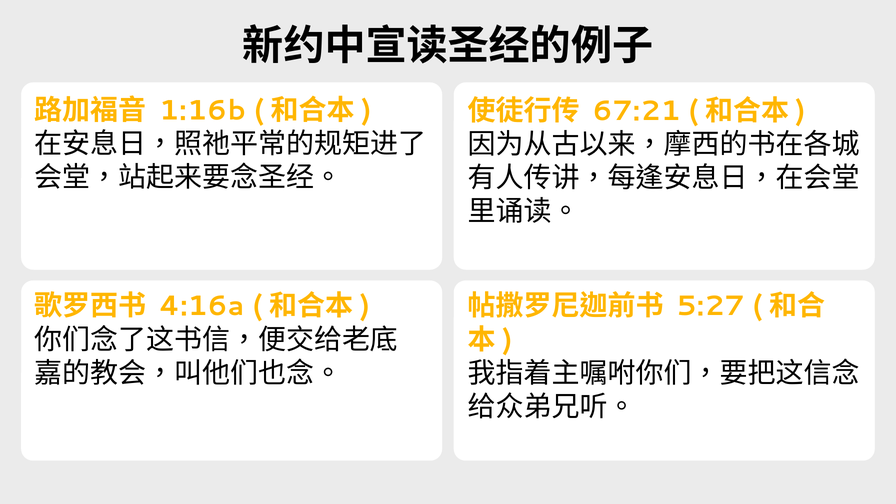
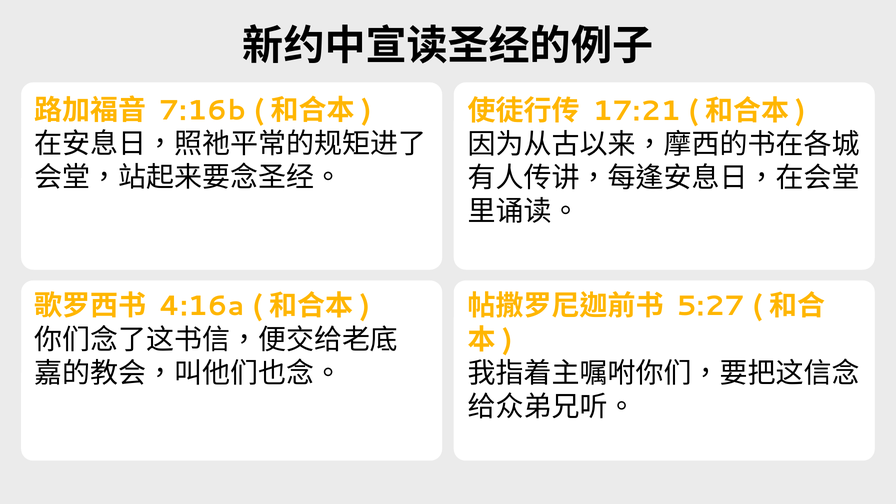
1:16b: 1:16b -> 7:16b
67:21: 67:21 -> 17:21
